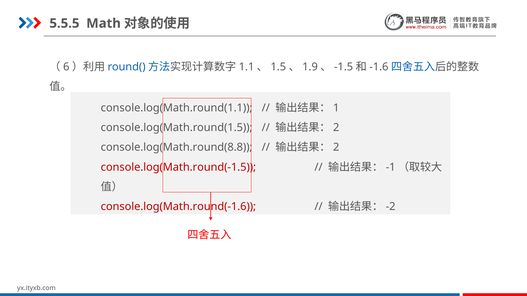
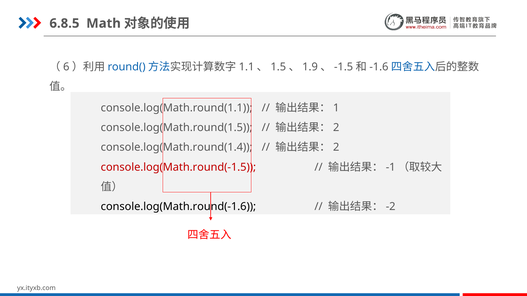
5.5.5: 5.5.5 -> 6.8.5
console.log(Math.round(8.8: console.log(Math.round(8.8 -> console.log(Math.round(1.4
console.log(Math.round(-1.6 colour: red -> black
